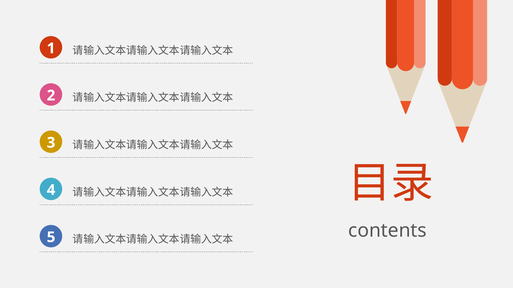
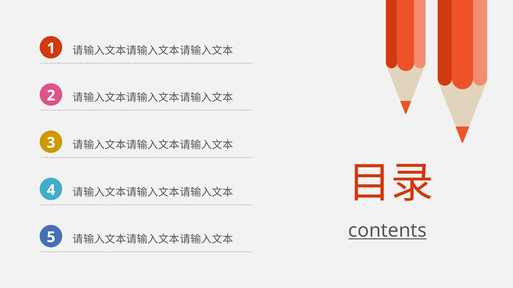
contents underline: none -> present
